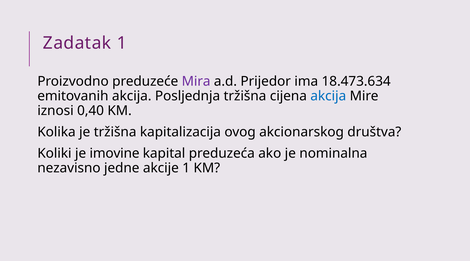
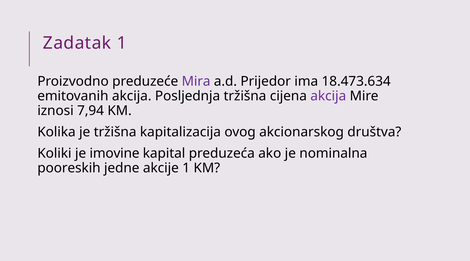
akcija at (328, 96) colour: blue -> purple
0,40: 0,40 -> 7,94
nezavisno: nezavisno -> pooreskih
